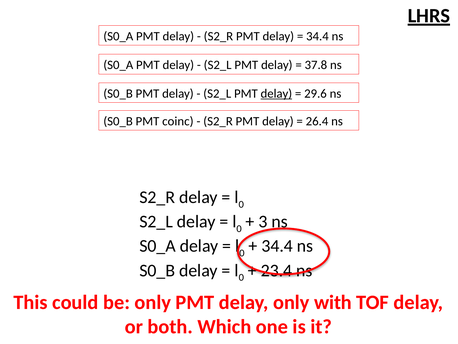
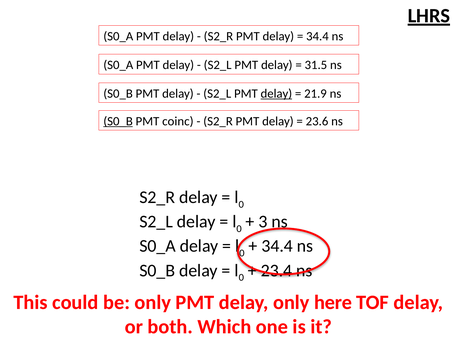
37.8: 37.8 -> 31.5
29.6: 29.6 -> 21.9
S0_B at (118, 121) underline: none -> present
26.4: 26.4 -> 23.6
with: with -> here
